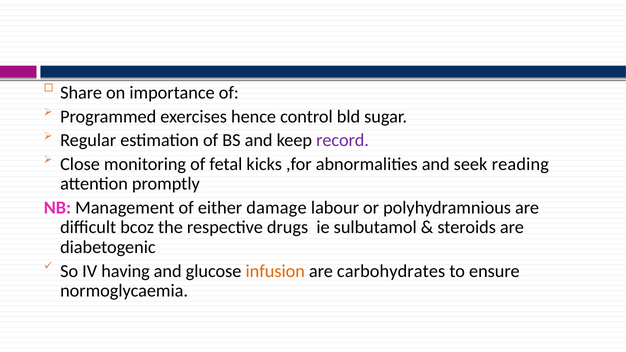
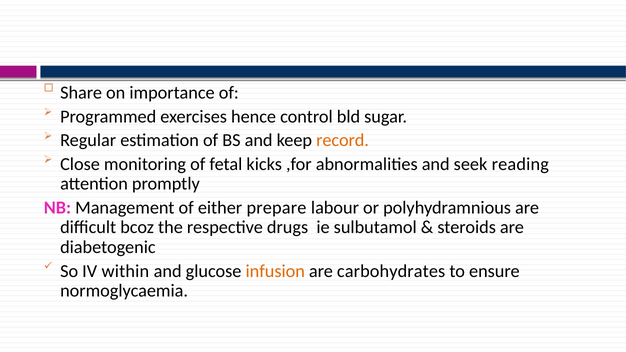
record colour: purple -> orange
damage: damage -> prepare
having: having -> within
